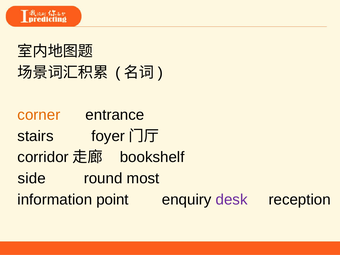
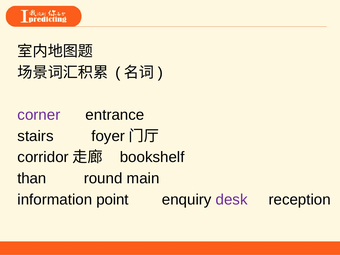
corner colour: orange -> purple
side: side -> than
most: most -> main
